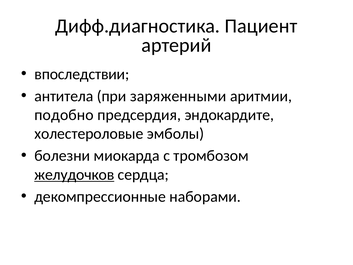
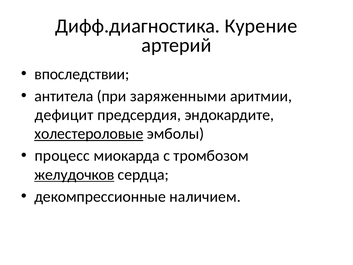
Пациент: Пациент -> Курение
подобно: подобно -> дефицит
холестероловые underline: none -> present
болезни: болезни -> процесс
наборами: наборами -> наличием
